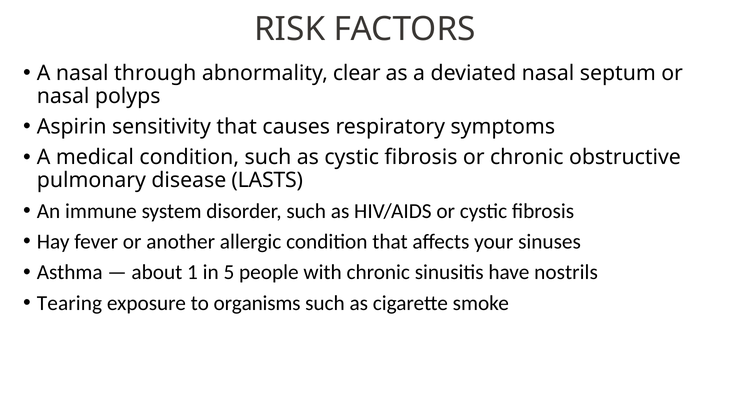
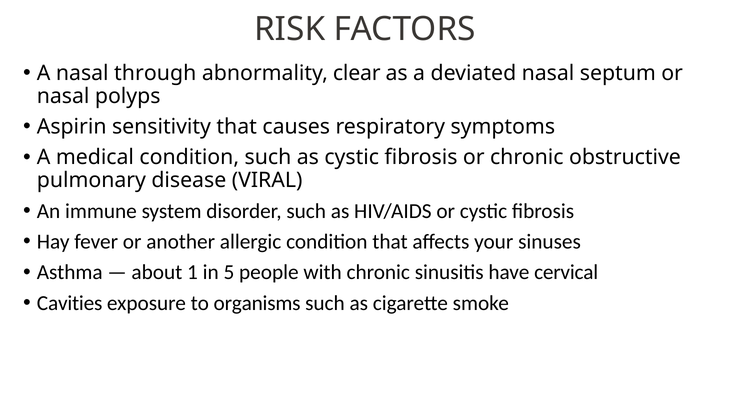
LASTS: LASTS -> VIRAL
nostrils: nostrils -> cervical
Tearing: Tearing -> Cavities
